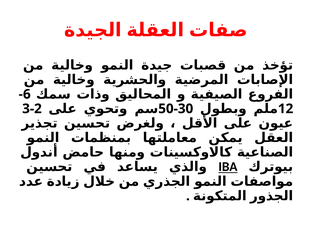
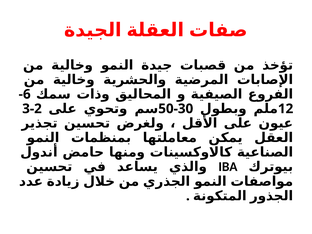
IBA underline: present -> none
